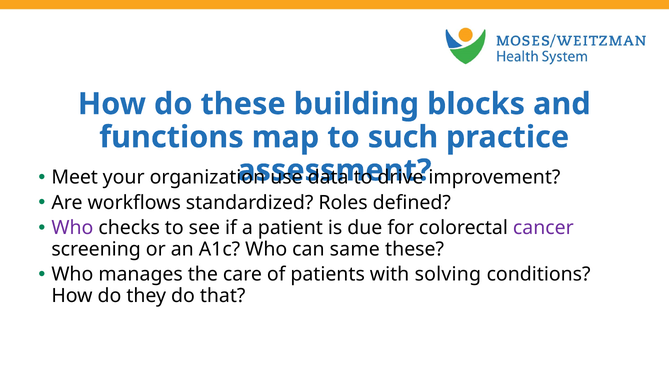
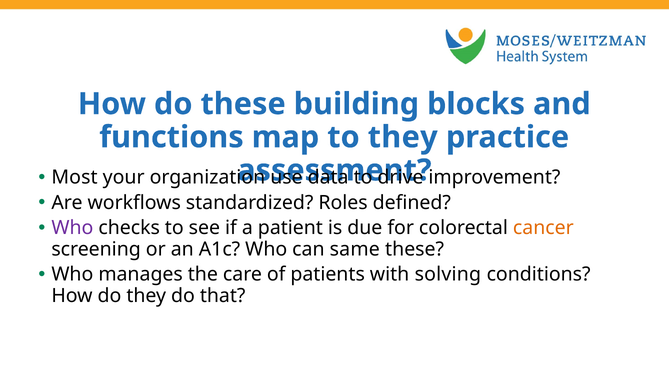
to such: such -> they
Meet: Meet -> Most
cancer colour: purple -> orange
